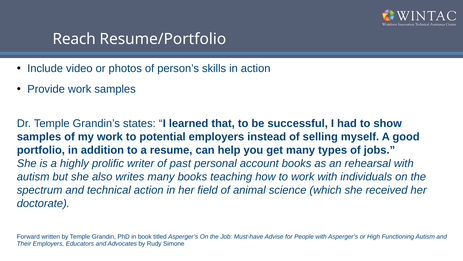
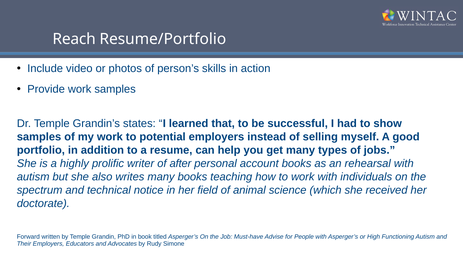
past: past -> after
technical action: action -> notice
